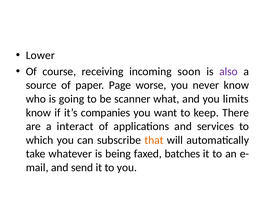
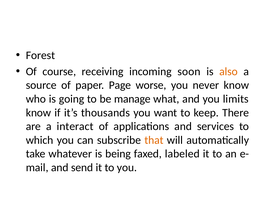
Lower: Lower -> Forest
also colour: purple -> orange
scanner: scanner -> manage
companies: companies -> thousands
batches: batches -> labeled
